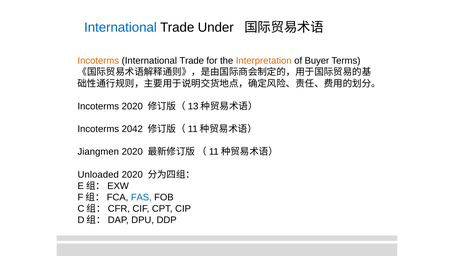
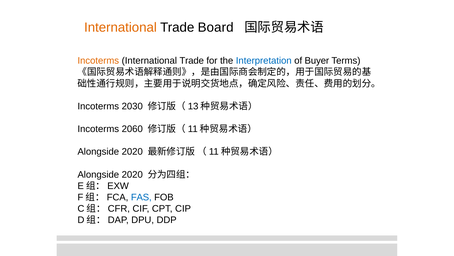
International at (120, 27) colour: blue -> orange
Under: Under -> Board
Interpretation colour: orange -> blue
Incoterms 2020: 2020 -> 2030
2042: 2042 -> 2060
Jiangmen at (98, 151): Jiangmen -> Alongside
Unloaded at (98, 174): Unloaded -> Alongside
